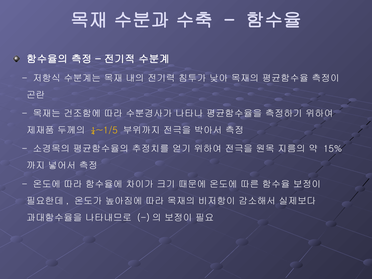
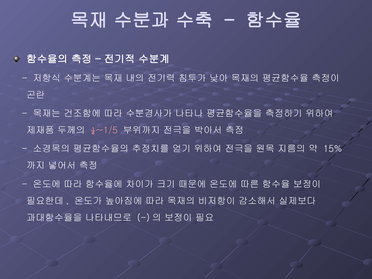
¼~1/5 colour: yellow -> pink
